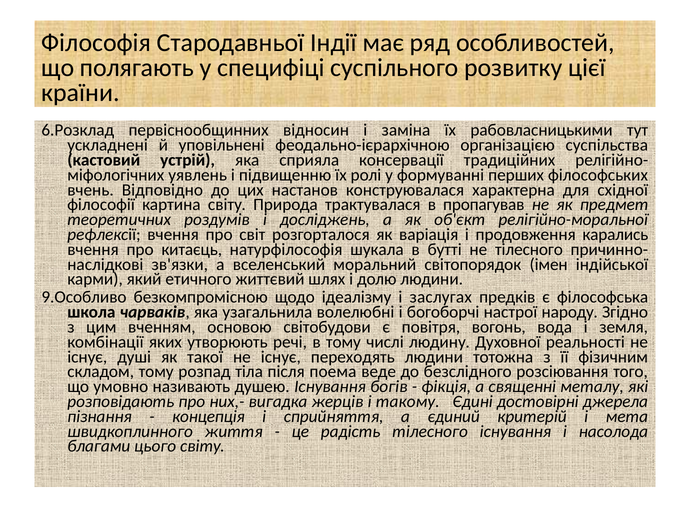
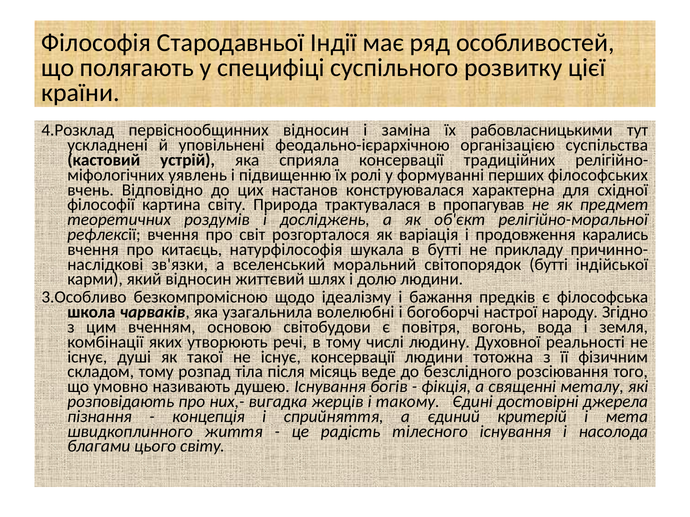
6.Розклад: 6.Розклад -> 4.Розклад
не тілесного: тілесного -> прикладу
світопорядок імен: імен -> бутті
який етичного: етичного -> відносин
9.Особливо: 9.Особливо -> 3.Особливо
заслугах: заслугах -> бажання
існує переходять: переходять -> консервації
поема: поема -> місяць
